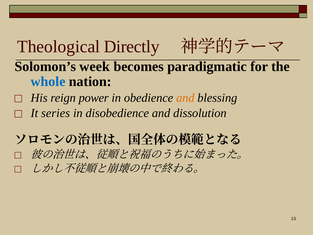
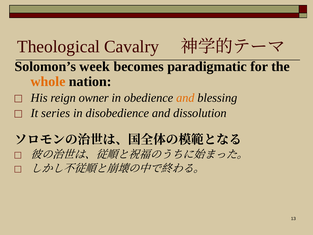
Directly: Directly -> Cavalry
whole colour: blue -> orange
power: power -> owner
